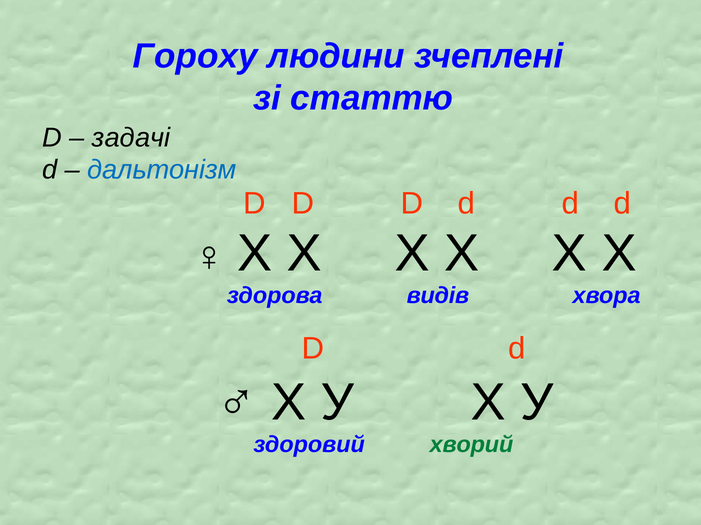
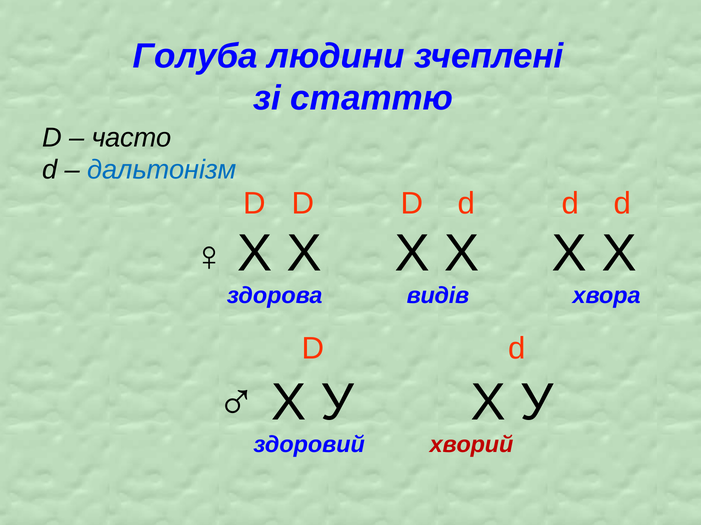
Гороху: Гороху -> Голуба
задачі: задачі -> часто
хворий colour: green -> red
